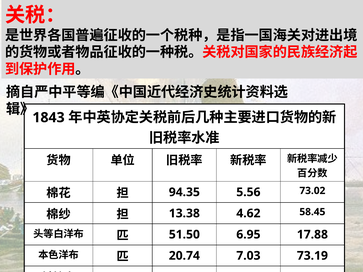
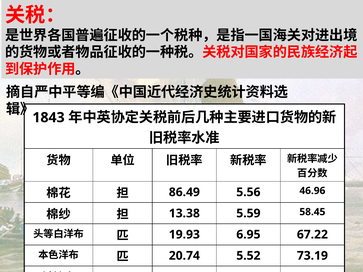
94.35: 94.35 -> 86.49
73.02: 73.02 -> 46.96
4.62: 4.62 -> 5.59
51.50: 51.50 -> 19.93
17.88: 17.88 -> 67.22
7.03: 7.03 -> 5.52
